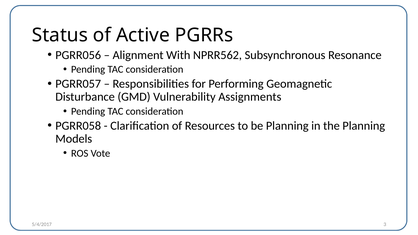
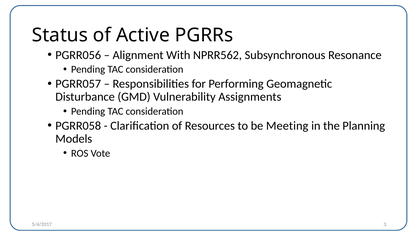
be Planning: Planning -> Meeting
